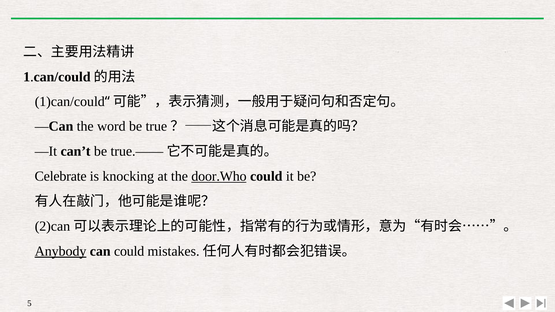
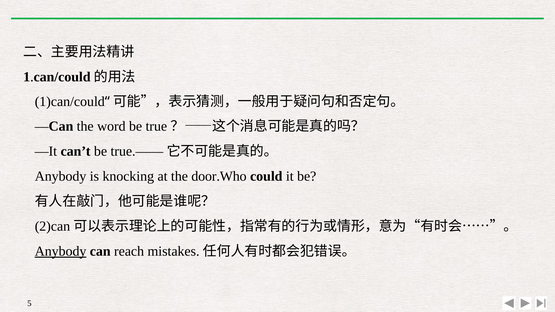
Celebrate at (61, 176): Celebrate -> Anybody
door.Who underline: present -> none
can could: could -> reach
